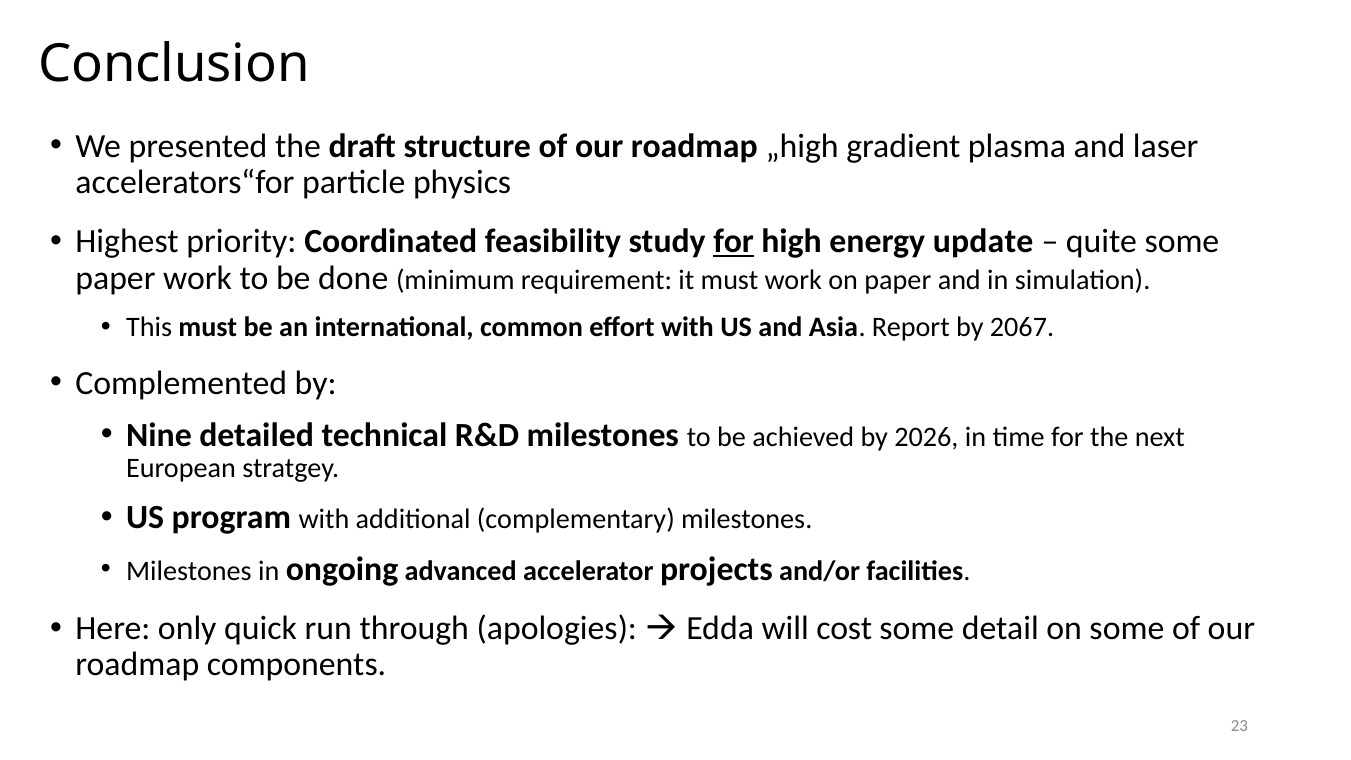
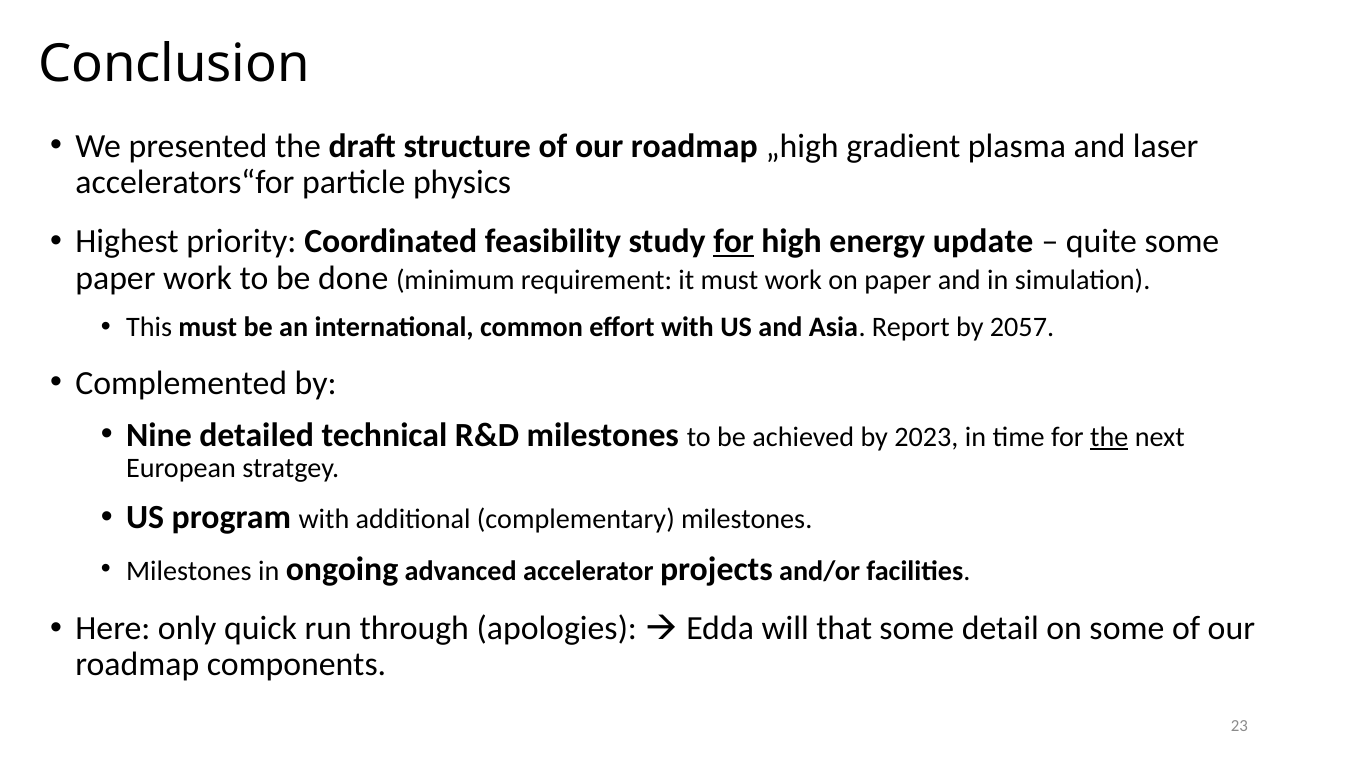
2067: 2067 -> 2057
2026: 2026 -> 2023
the at (1109, 437) underline: none -> present
cost: cost -> that
